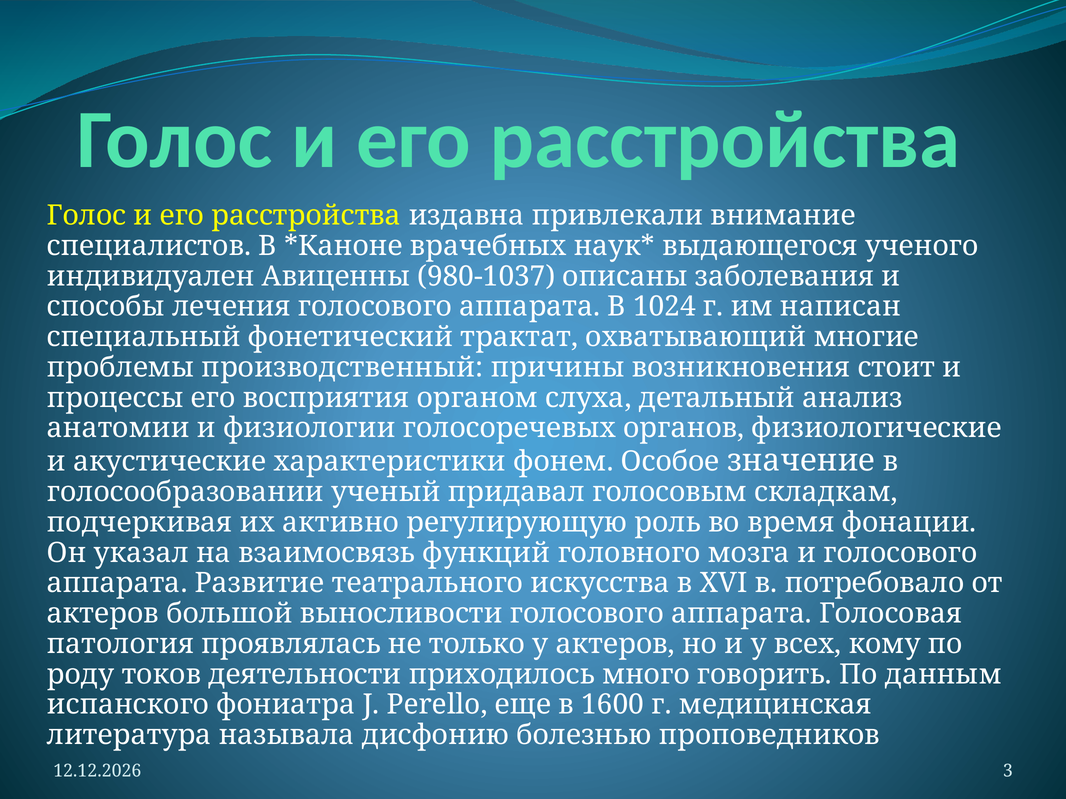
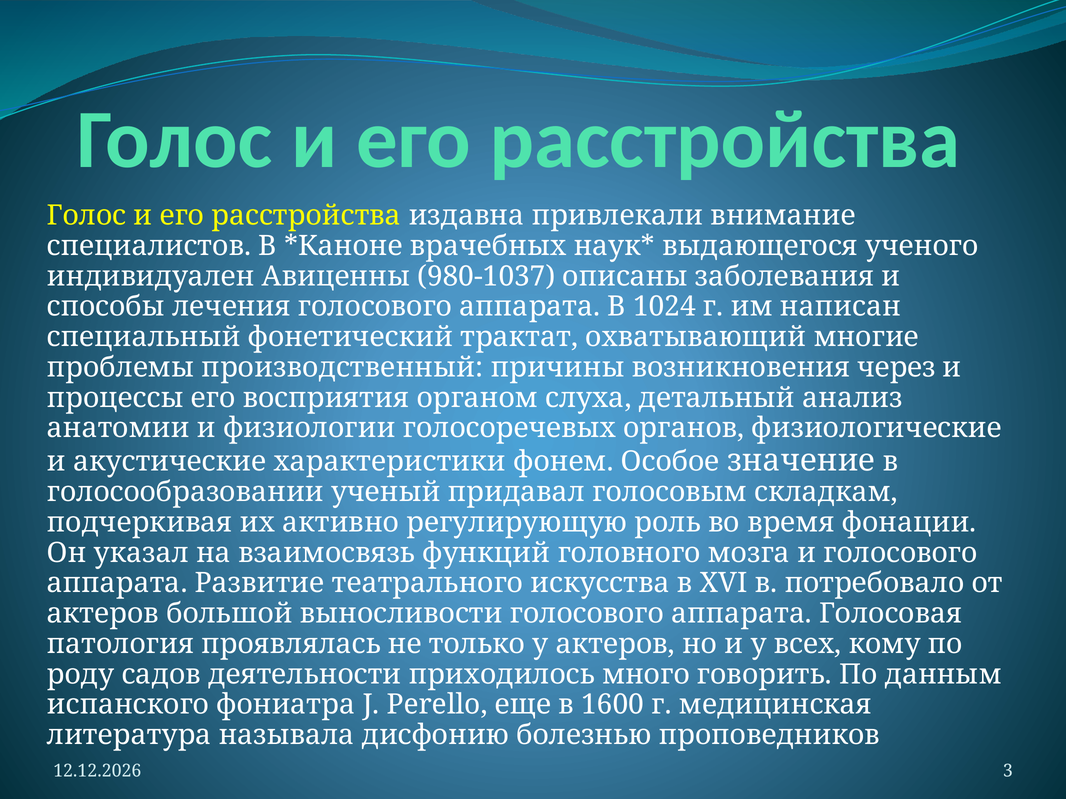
стоит: стоит -> через
токов: токов -> садов
